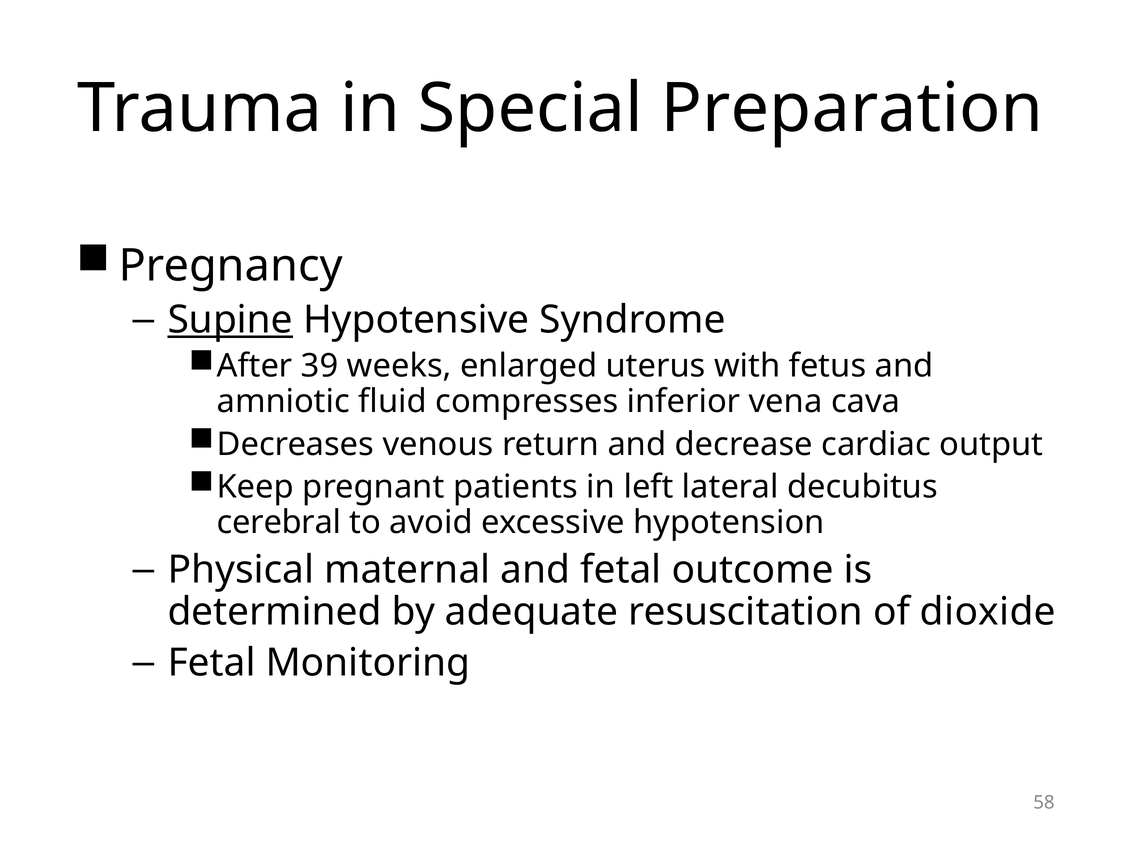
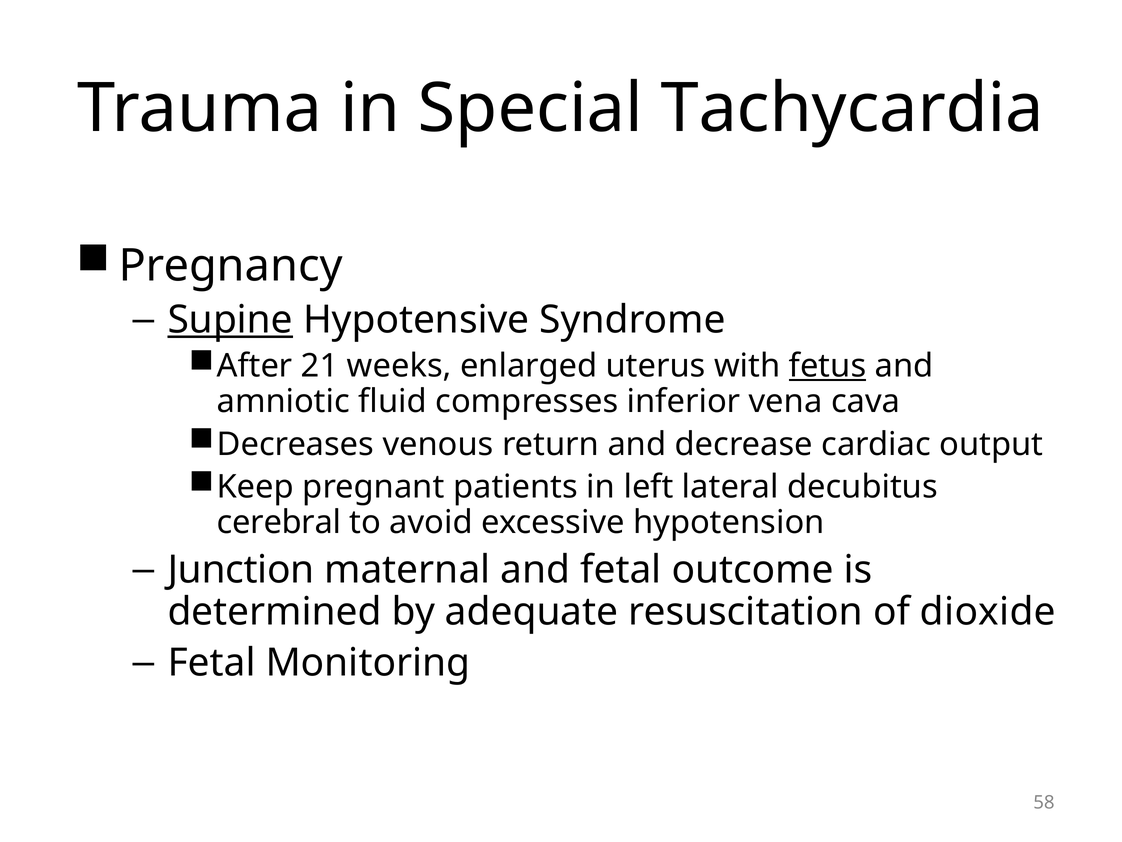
Preparation: Preparation -> Tachycardia
39: 39 -> 21
fetus underline: none -> present
Physical: Physical -> Junction
